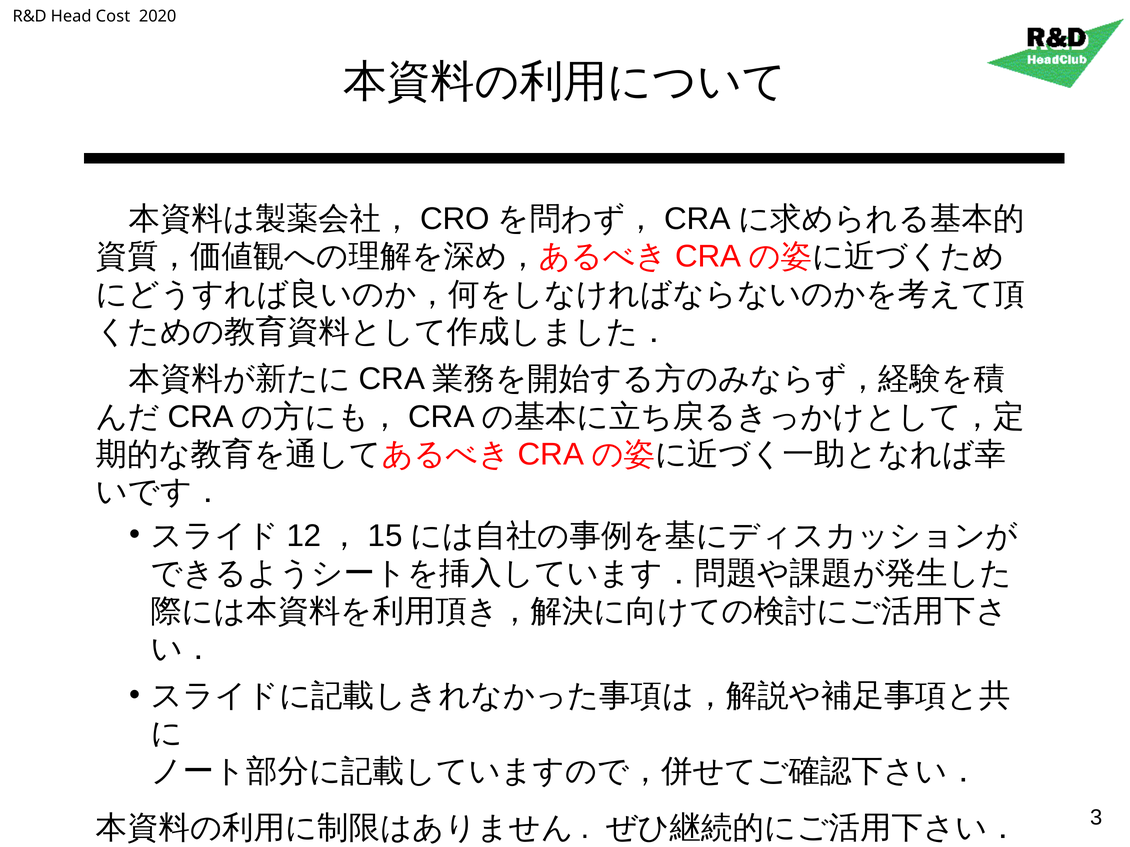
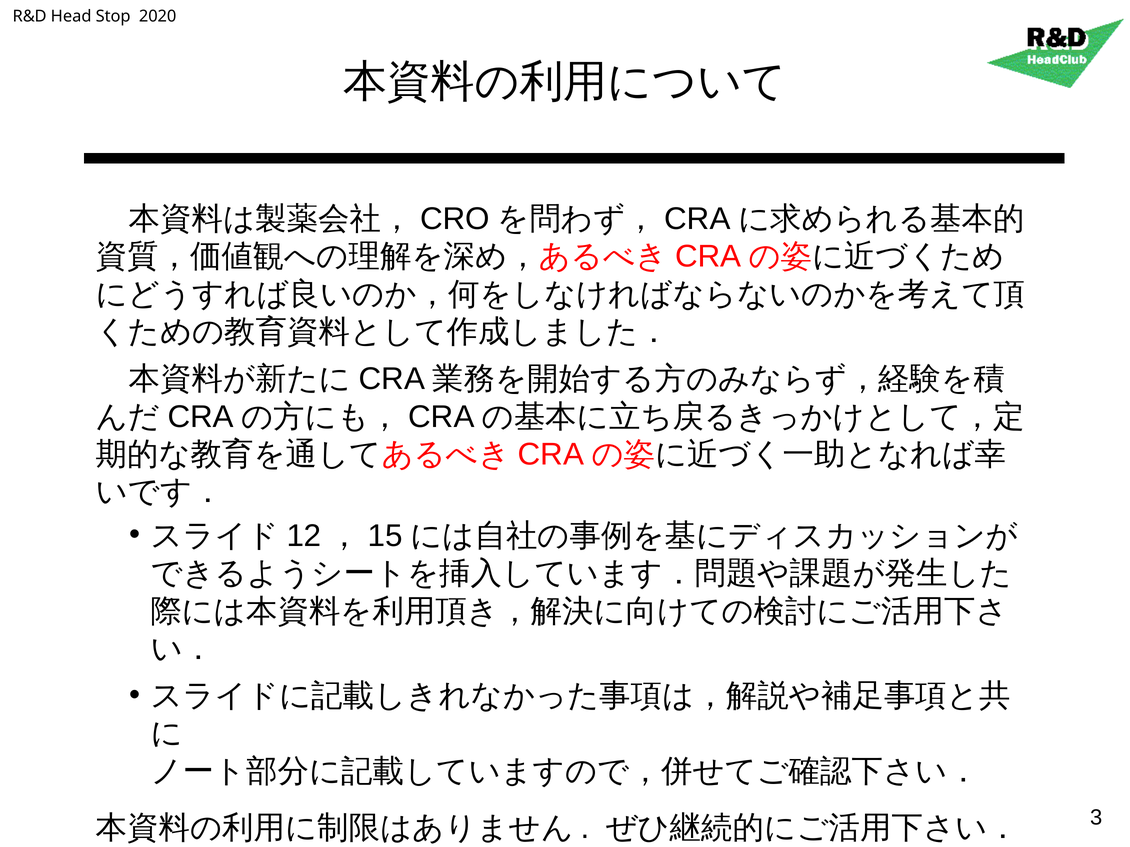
Cost: Cost -> Stop
